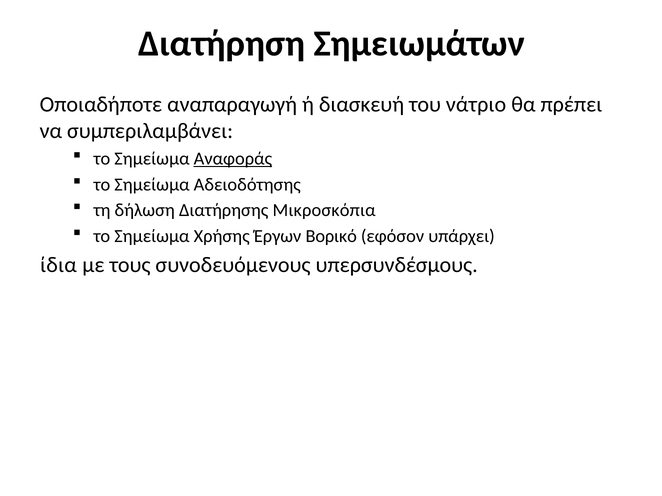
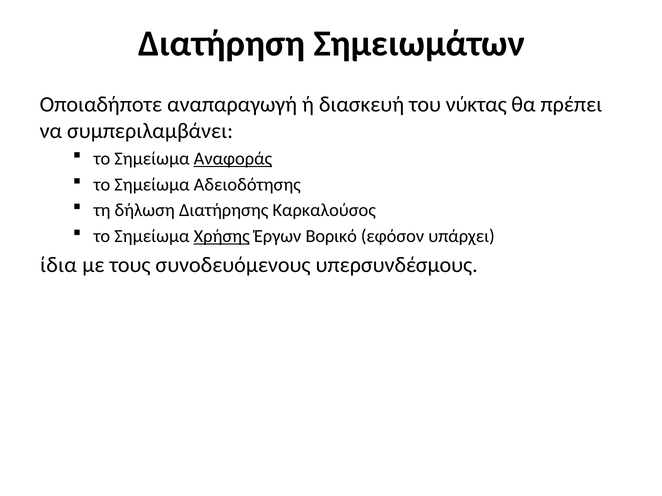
νάτριο: νάτριο -> νύκτας
Μικροσκόπια: Μικροσκόπια -> Καρκαλούσος
Χρήσης underline: none -> present
